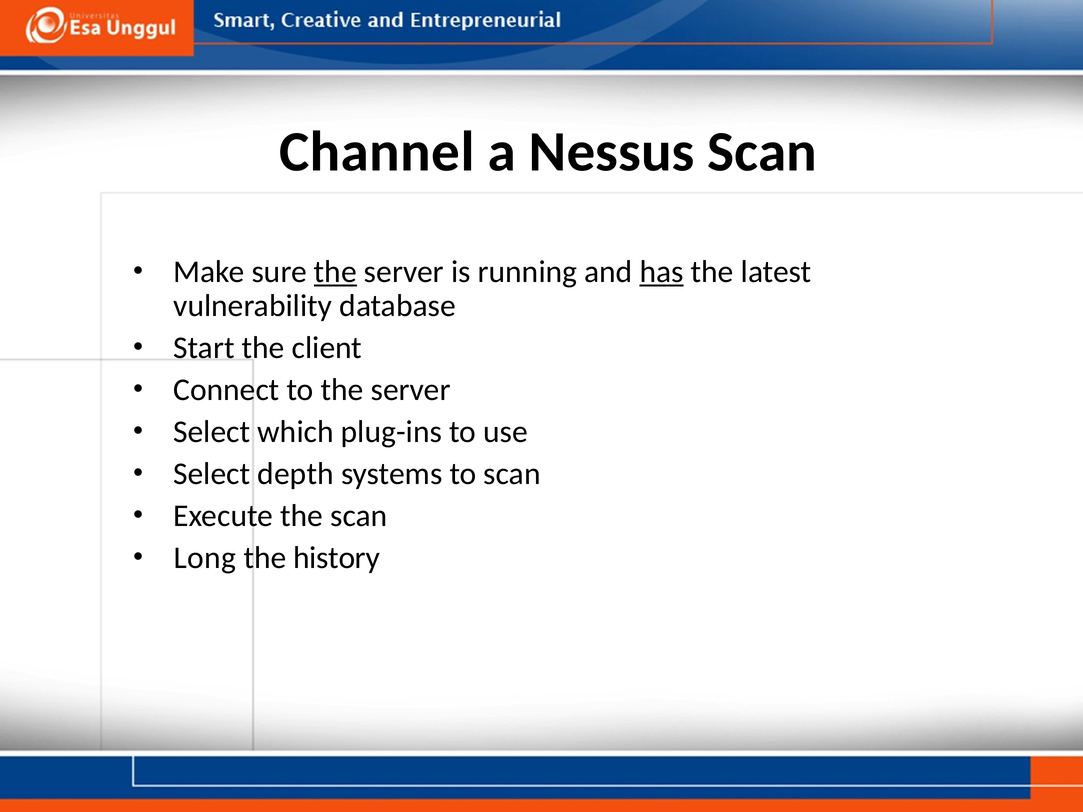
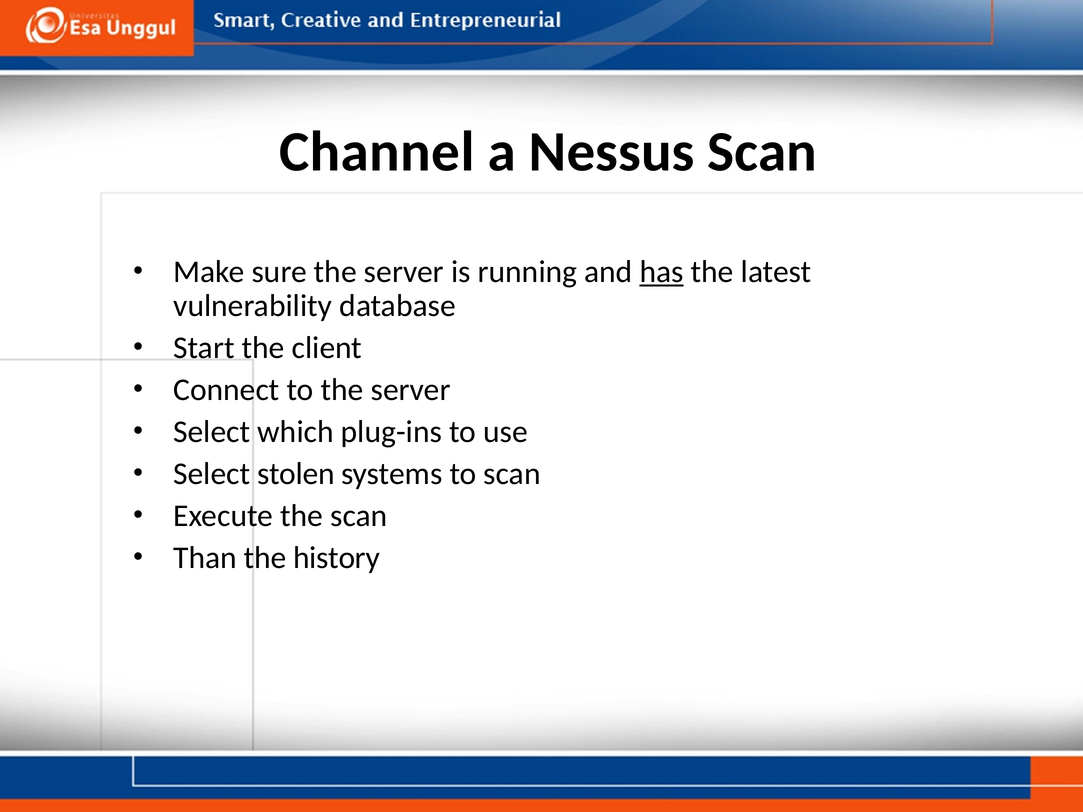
the at (335, 272) underline: present -> none
depth: depth -> stolen
Long: Long -> Than
